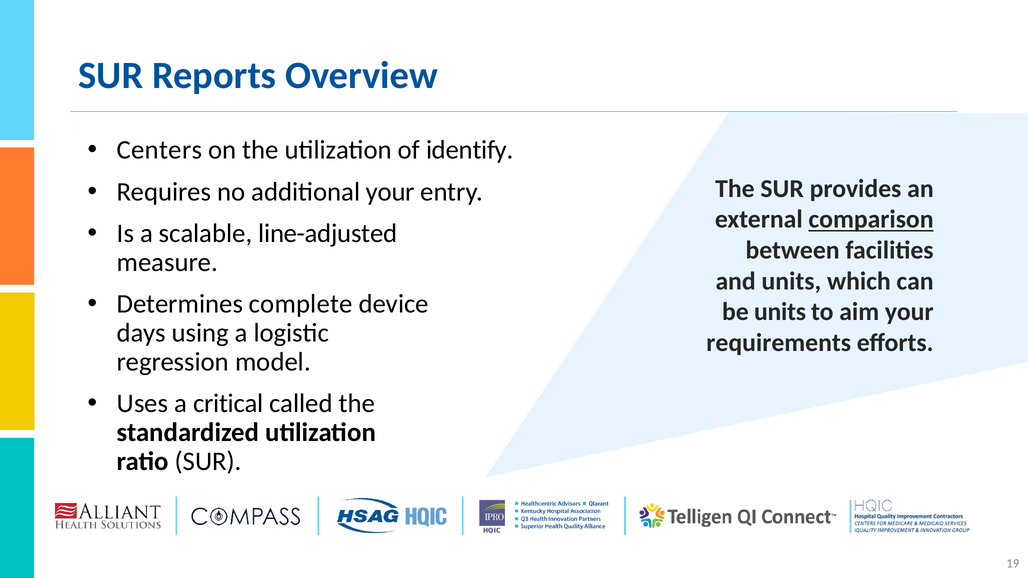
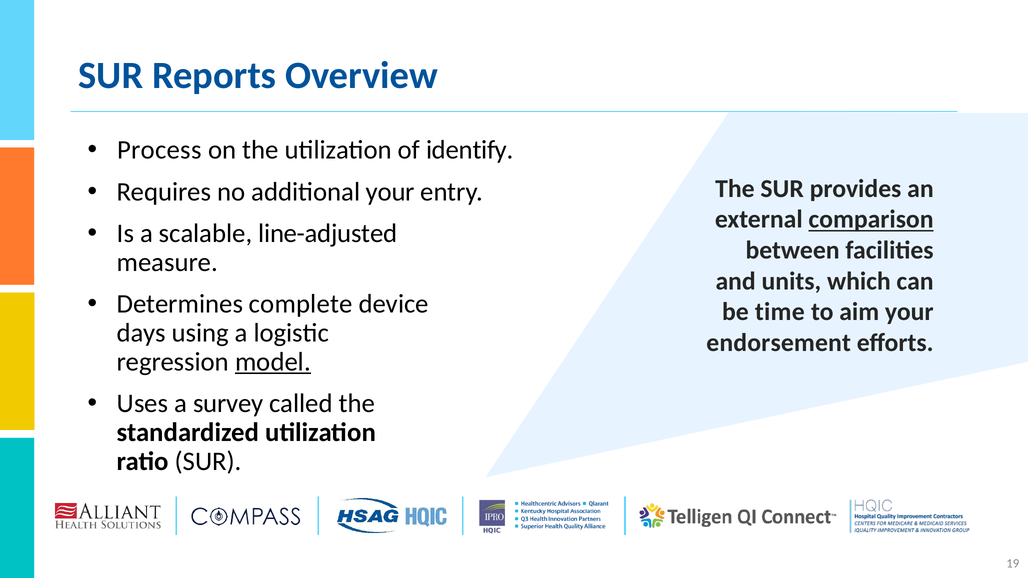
Centers: Centers -> Process
be units: units -> time
requirements: requirements -> endorsement
model underline: none -> present
critical: critical -> survey
